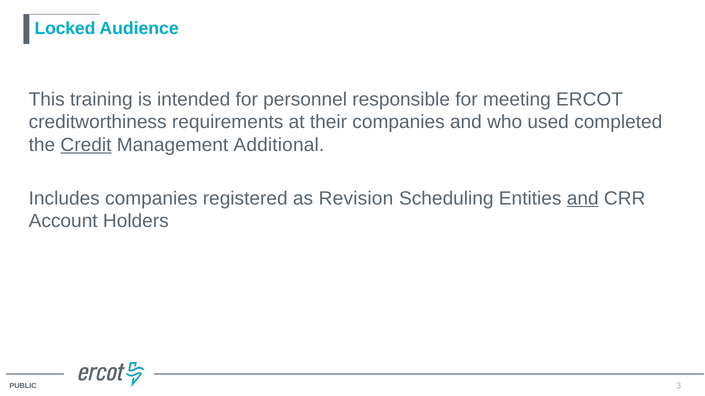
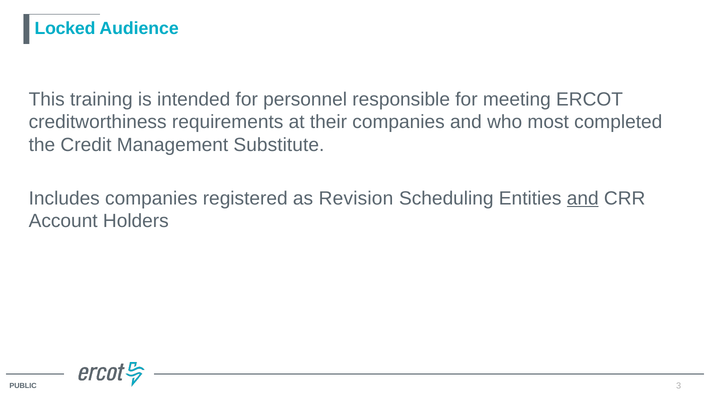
used: used -> most
Credit underline: present -> none
Additional: Additional -> Substitute
